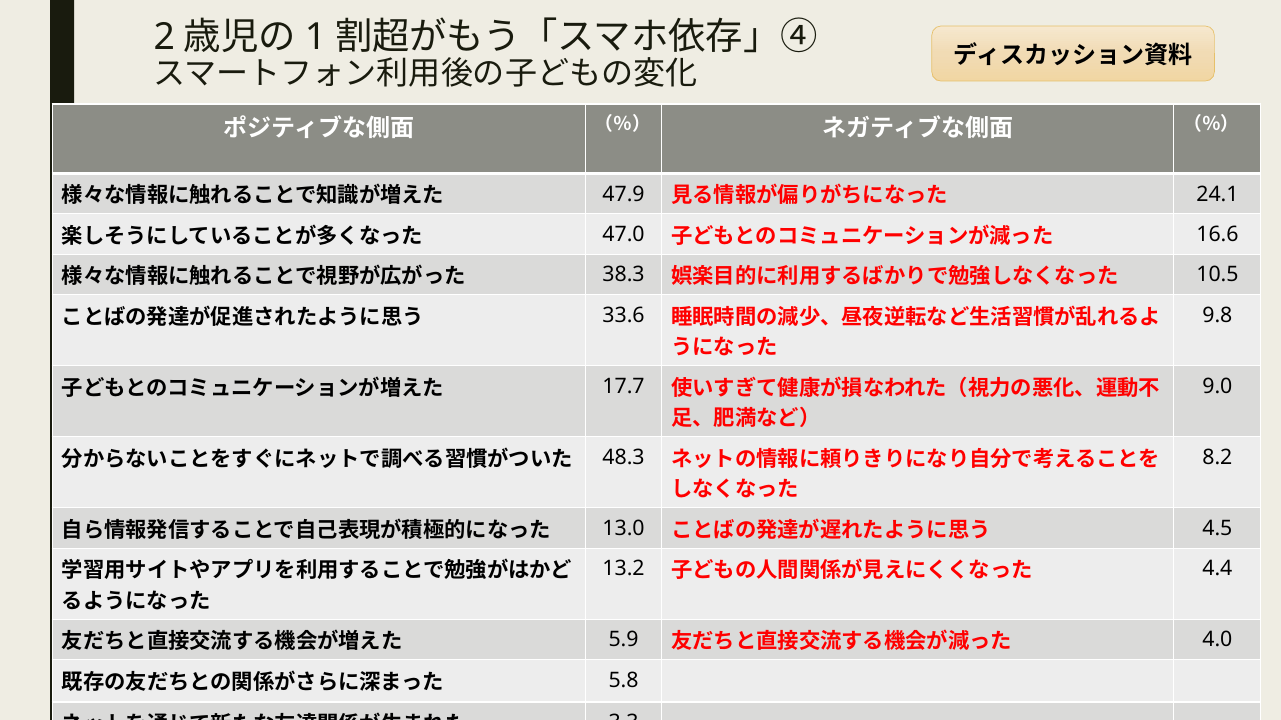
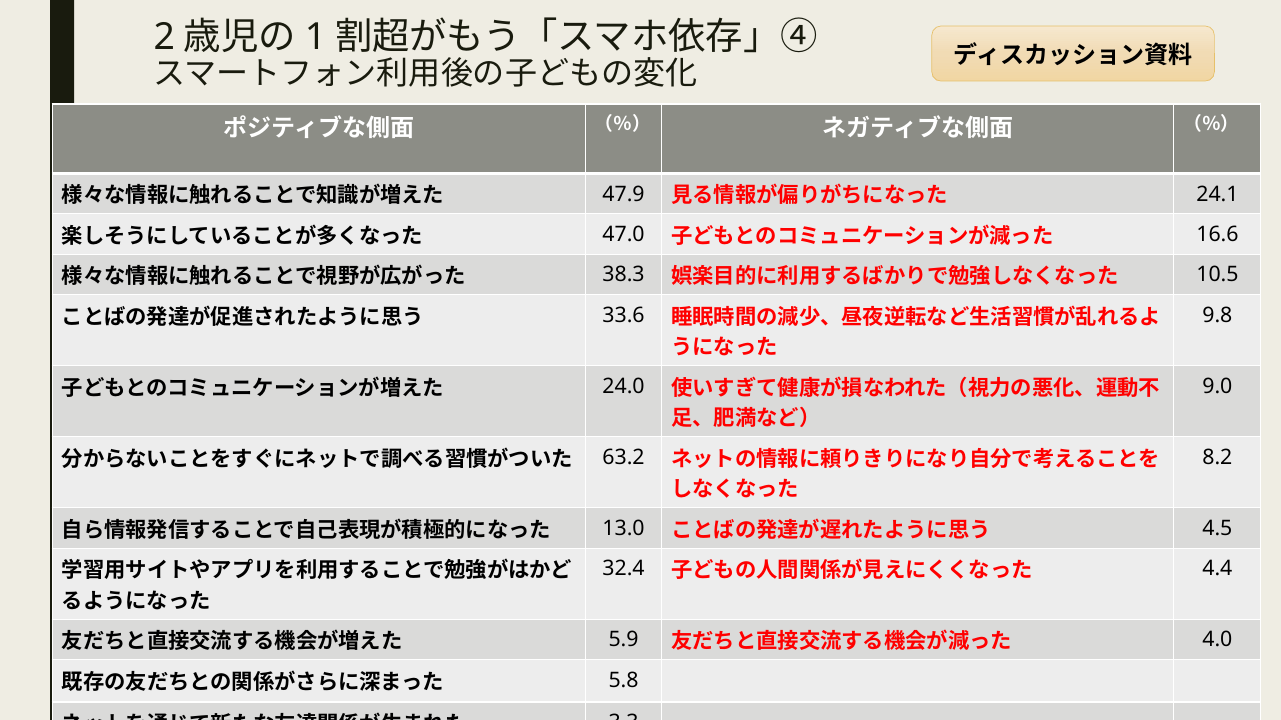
17.7: 17.7 -> 24.0
48.3: 48.3 -> 63.2
13.2: 13.2 -> 32.4
